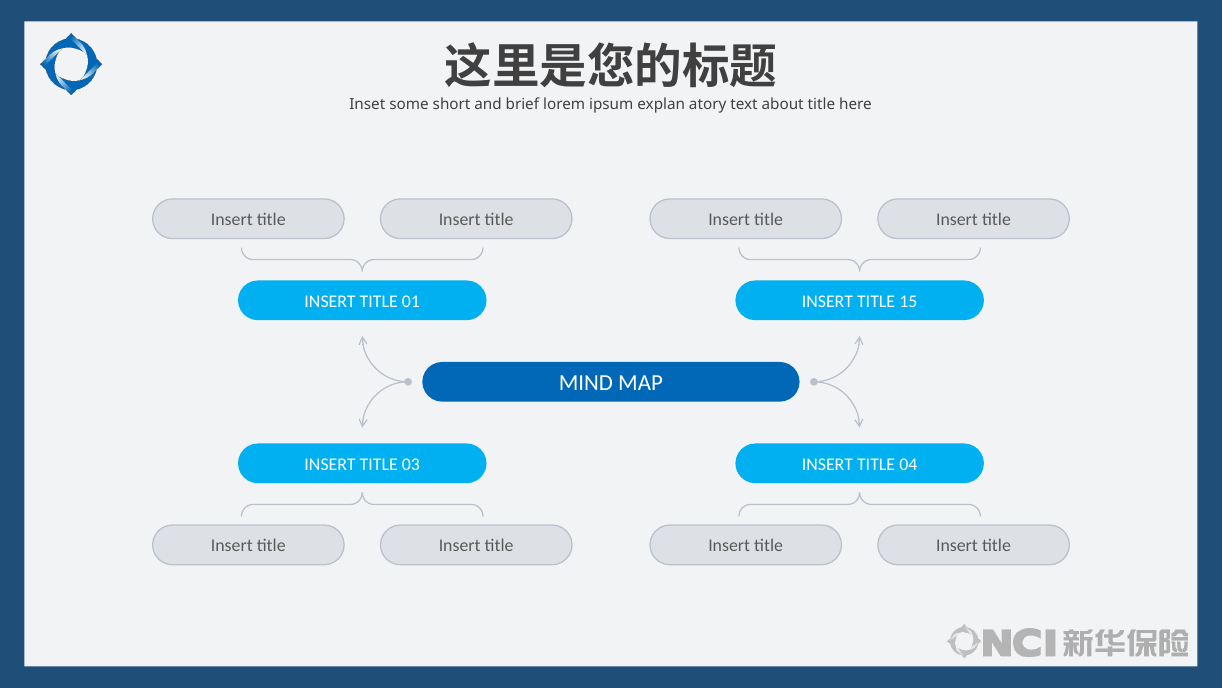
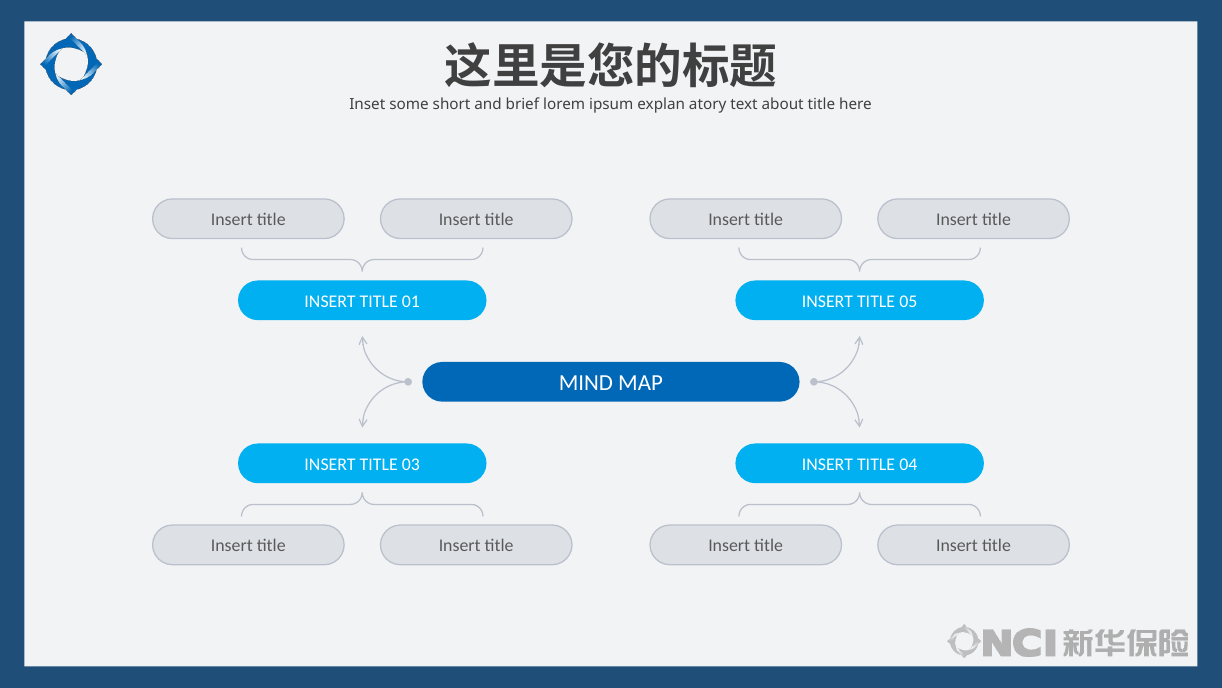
15: 15 -> 05
